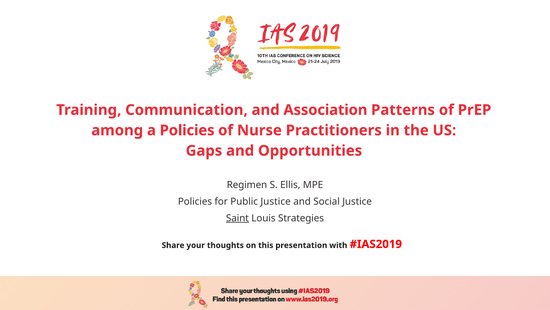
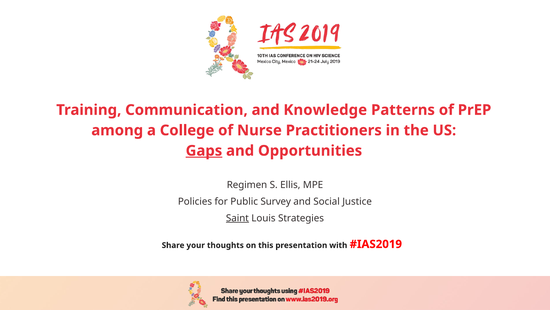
Association: Association -> Knowledge
a Policies: Policies -> College
Gaps underline: none -> present
Public Justice: Justice -> Survey
